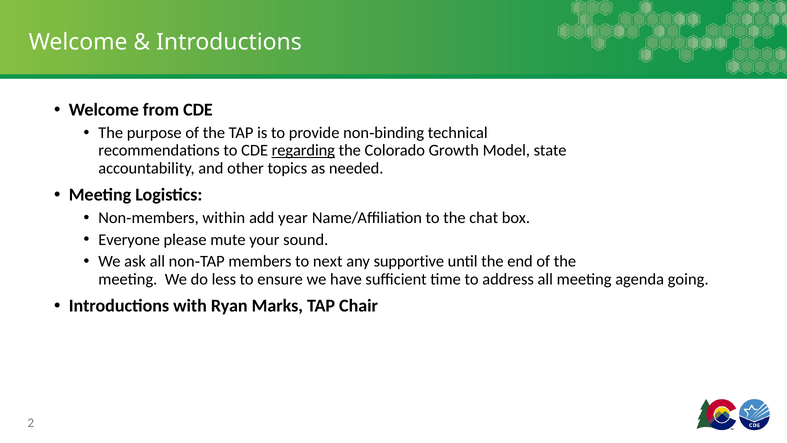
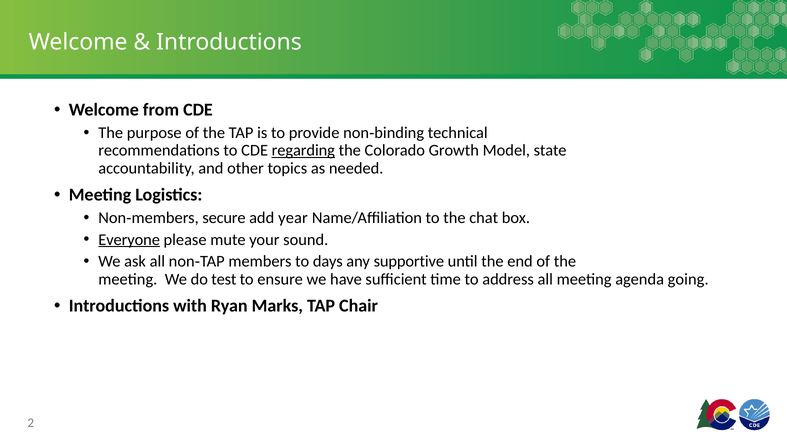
within: within -> secure
Everyone underline: none -> present
next: next -> days
less: less -> test
